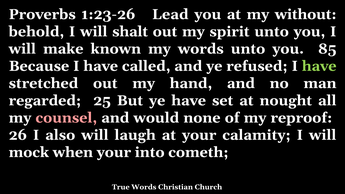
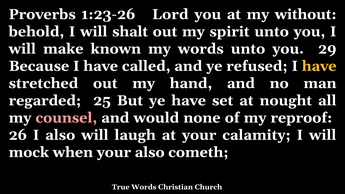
Lead: Lead -> Lord
85: 85 -> 29
have at (319, 66) colour: light green -> yellow
your into: into -> also
